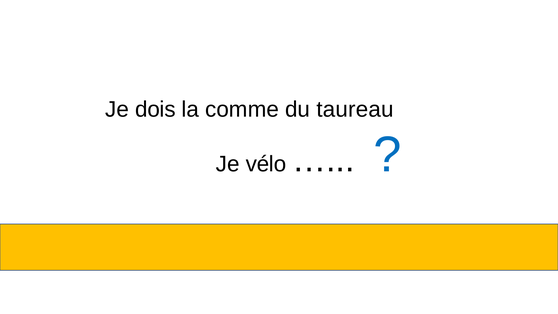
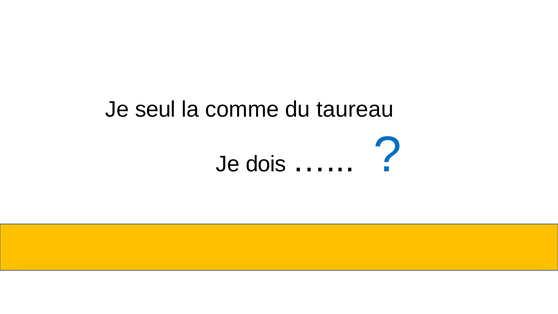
dois: dois -> seul
vélo: vélo -> dois
